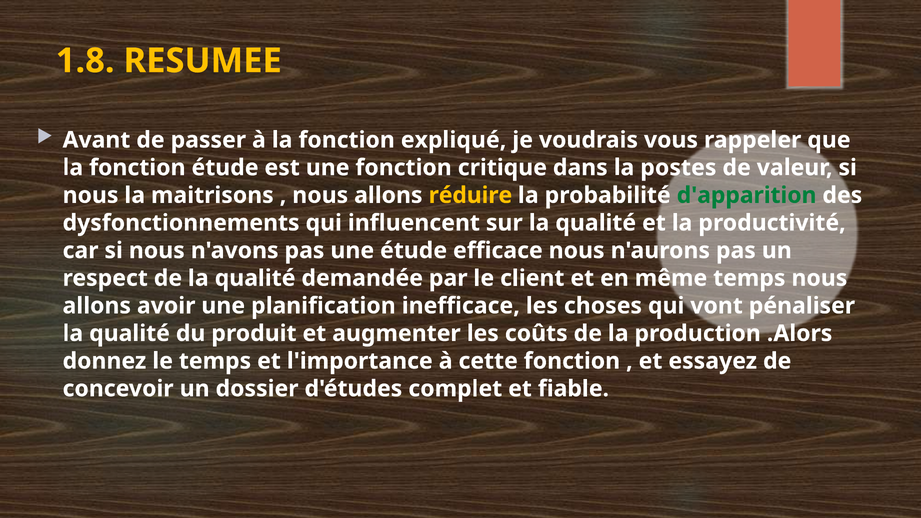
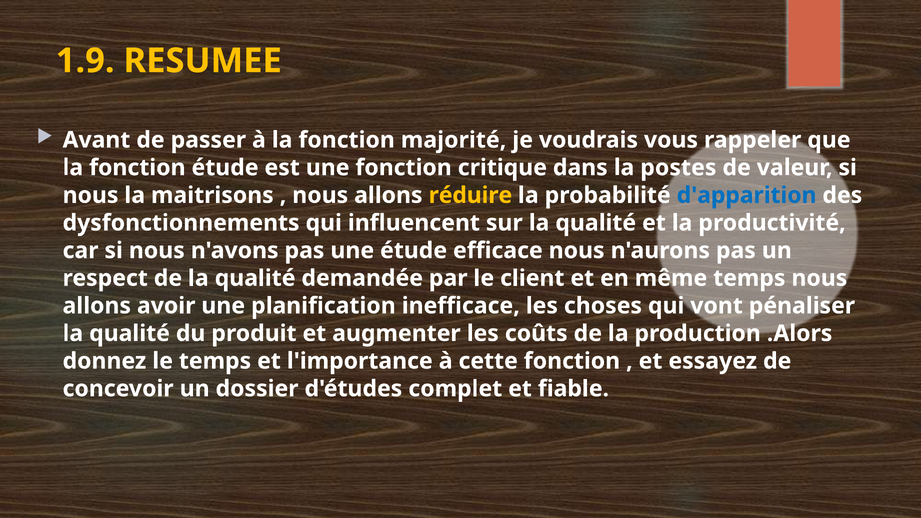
1.8: 1.8 -> 1.9
expliqué: expliqué -> majorité
d'apparition colour: green -> blue
